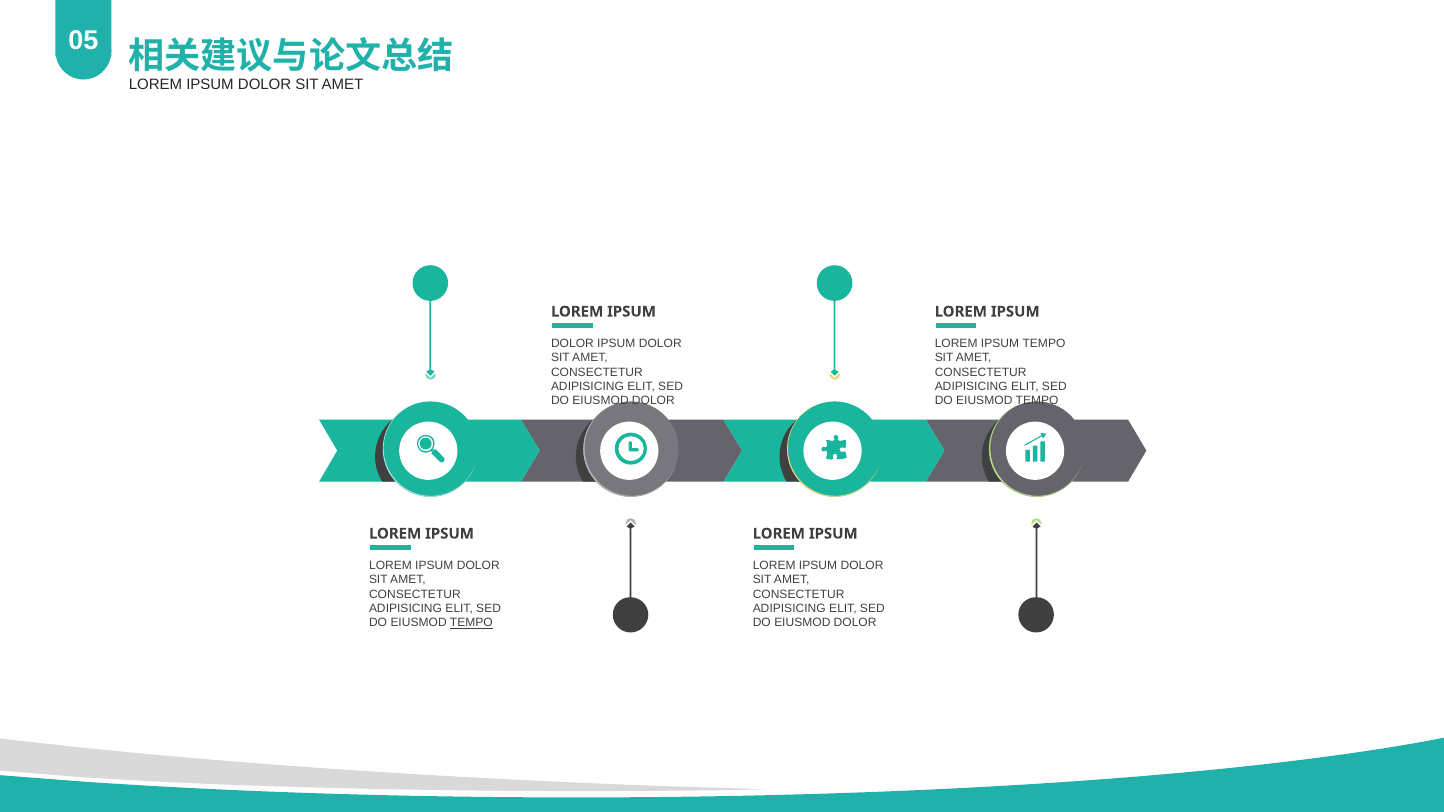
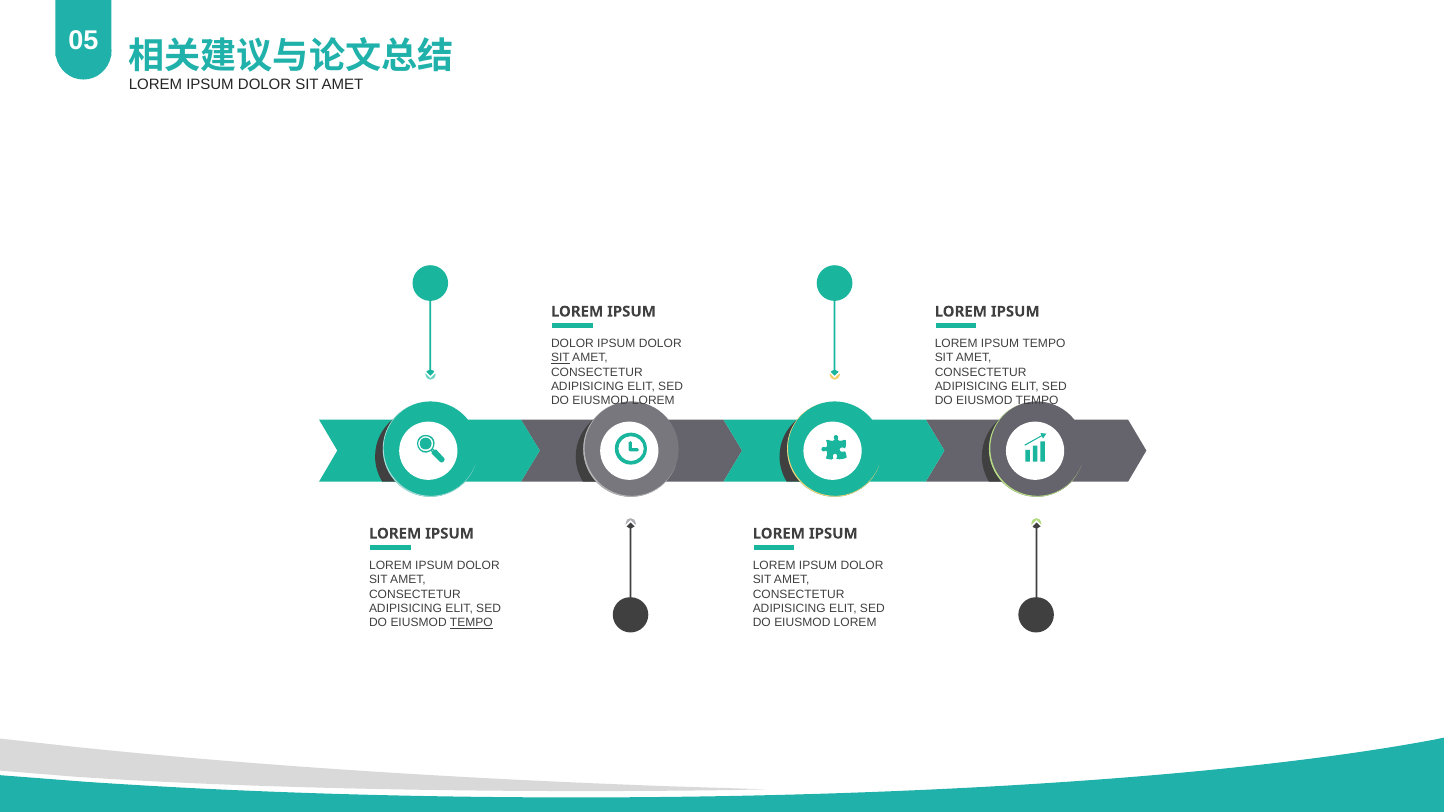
SIT at (560, 358) underline: none -> present
DOLOR at (653, 401): DOLOR -> LOREM
DOLOR at (855, 623): DOLOR -> LOREM
